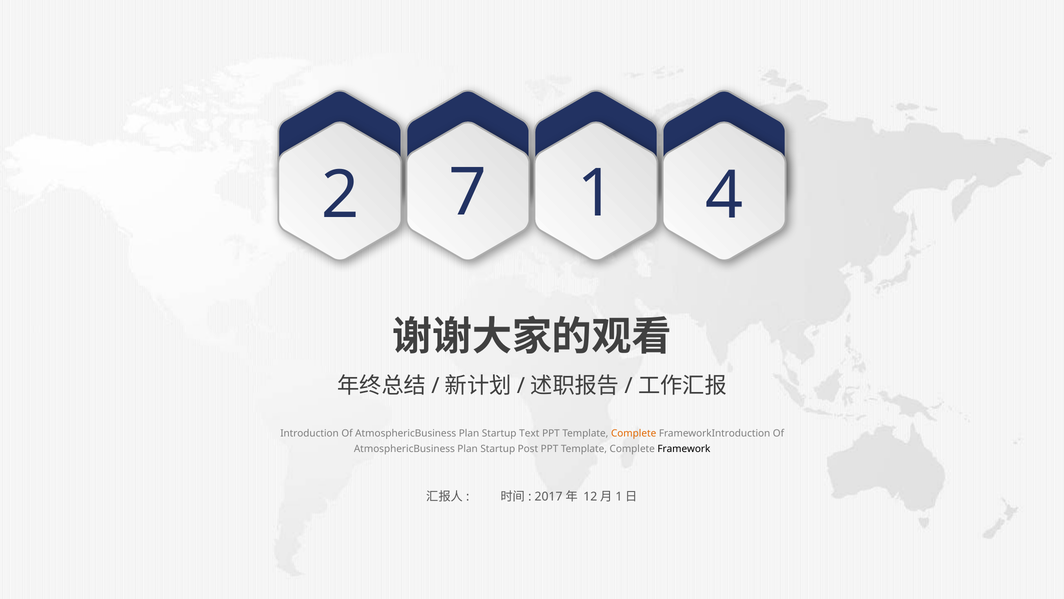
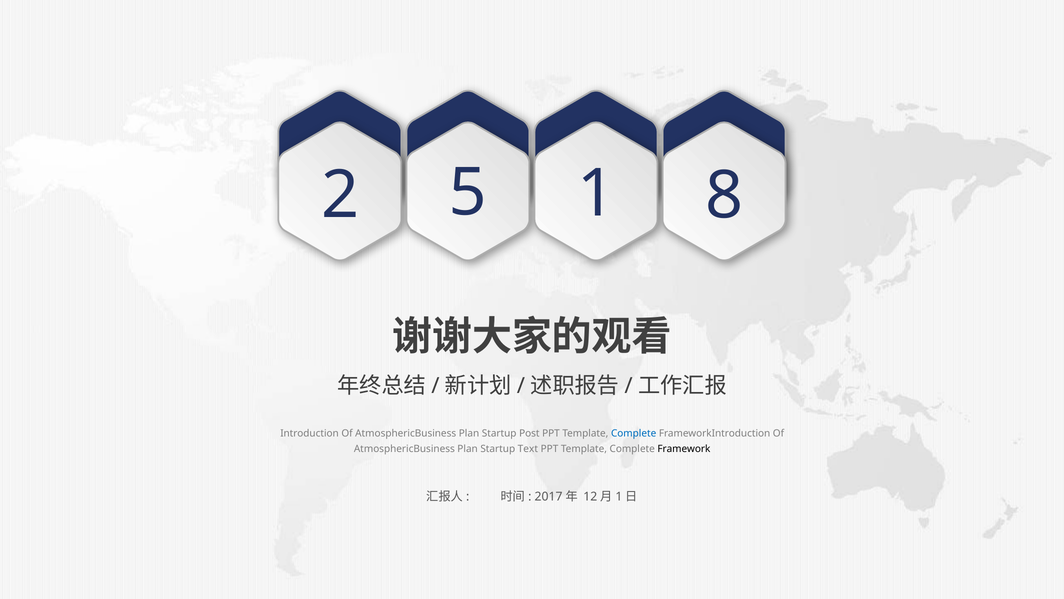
7: 7 -> 5
4: 4 -> 8
Text: Text -> Post
Complete at (634, 433) colour: orange -> blue
Post: Post -> Text
